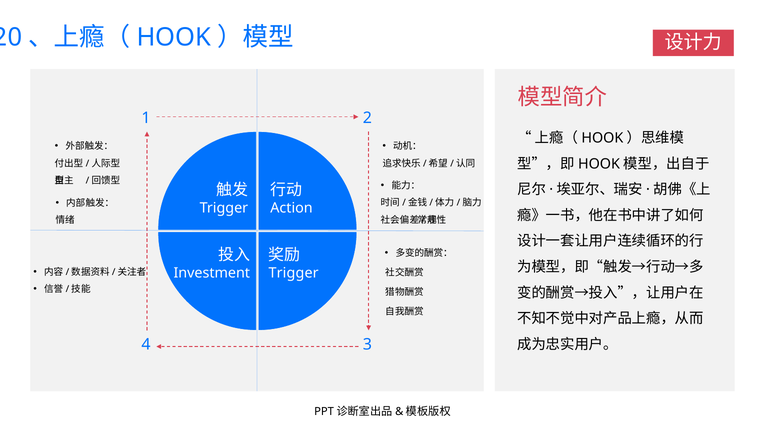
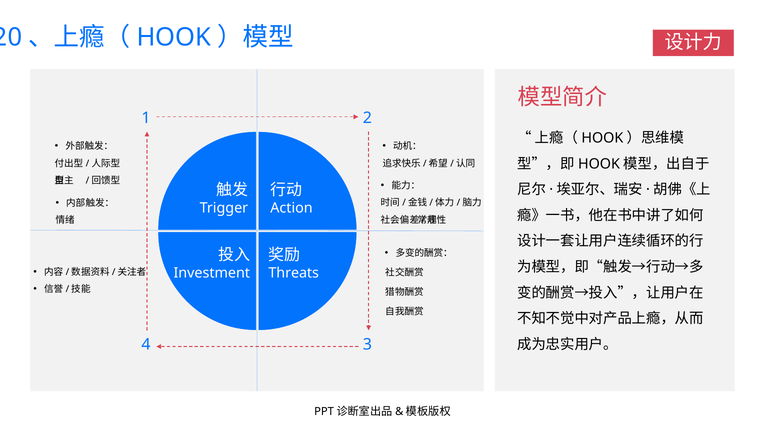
Trigger at (294, 273): Trigger -> Threats
